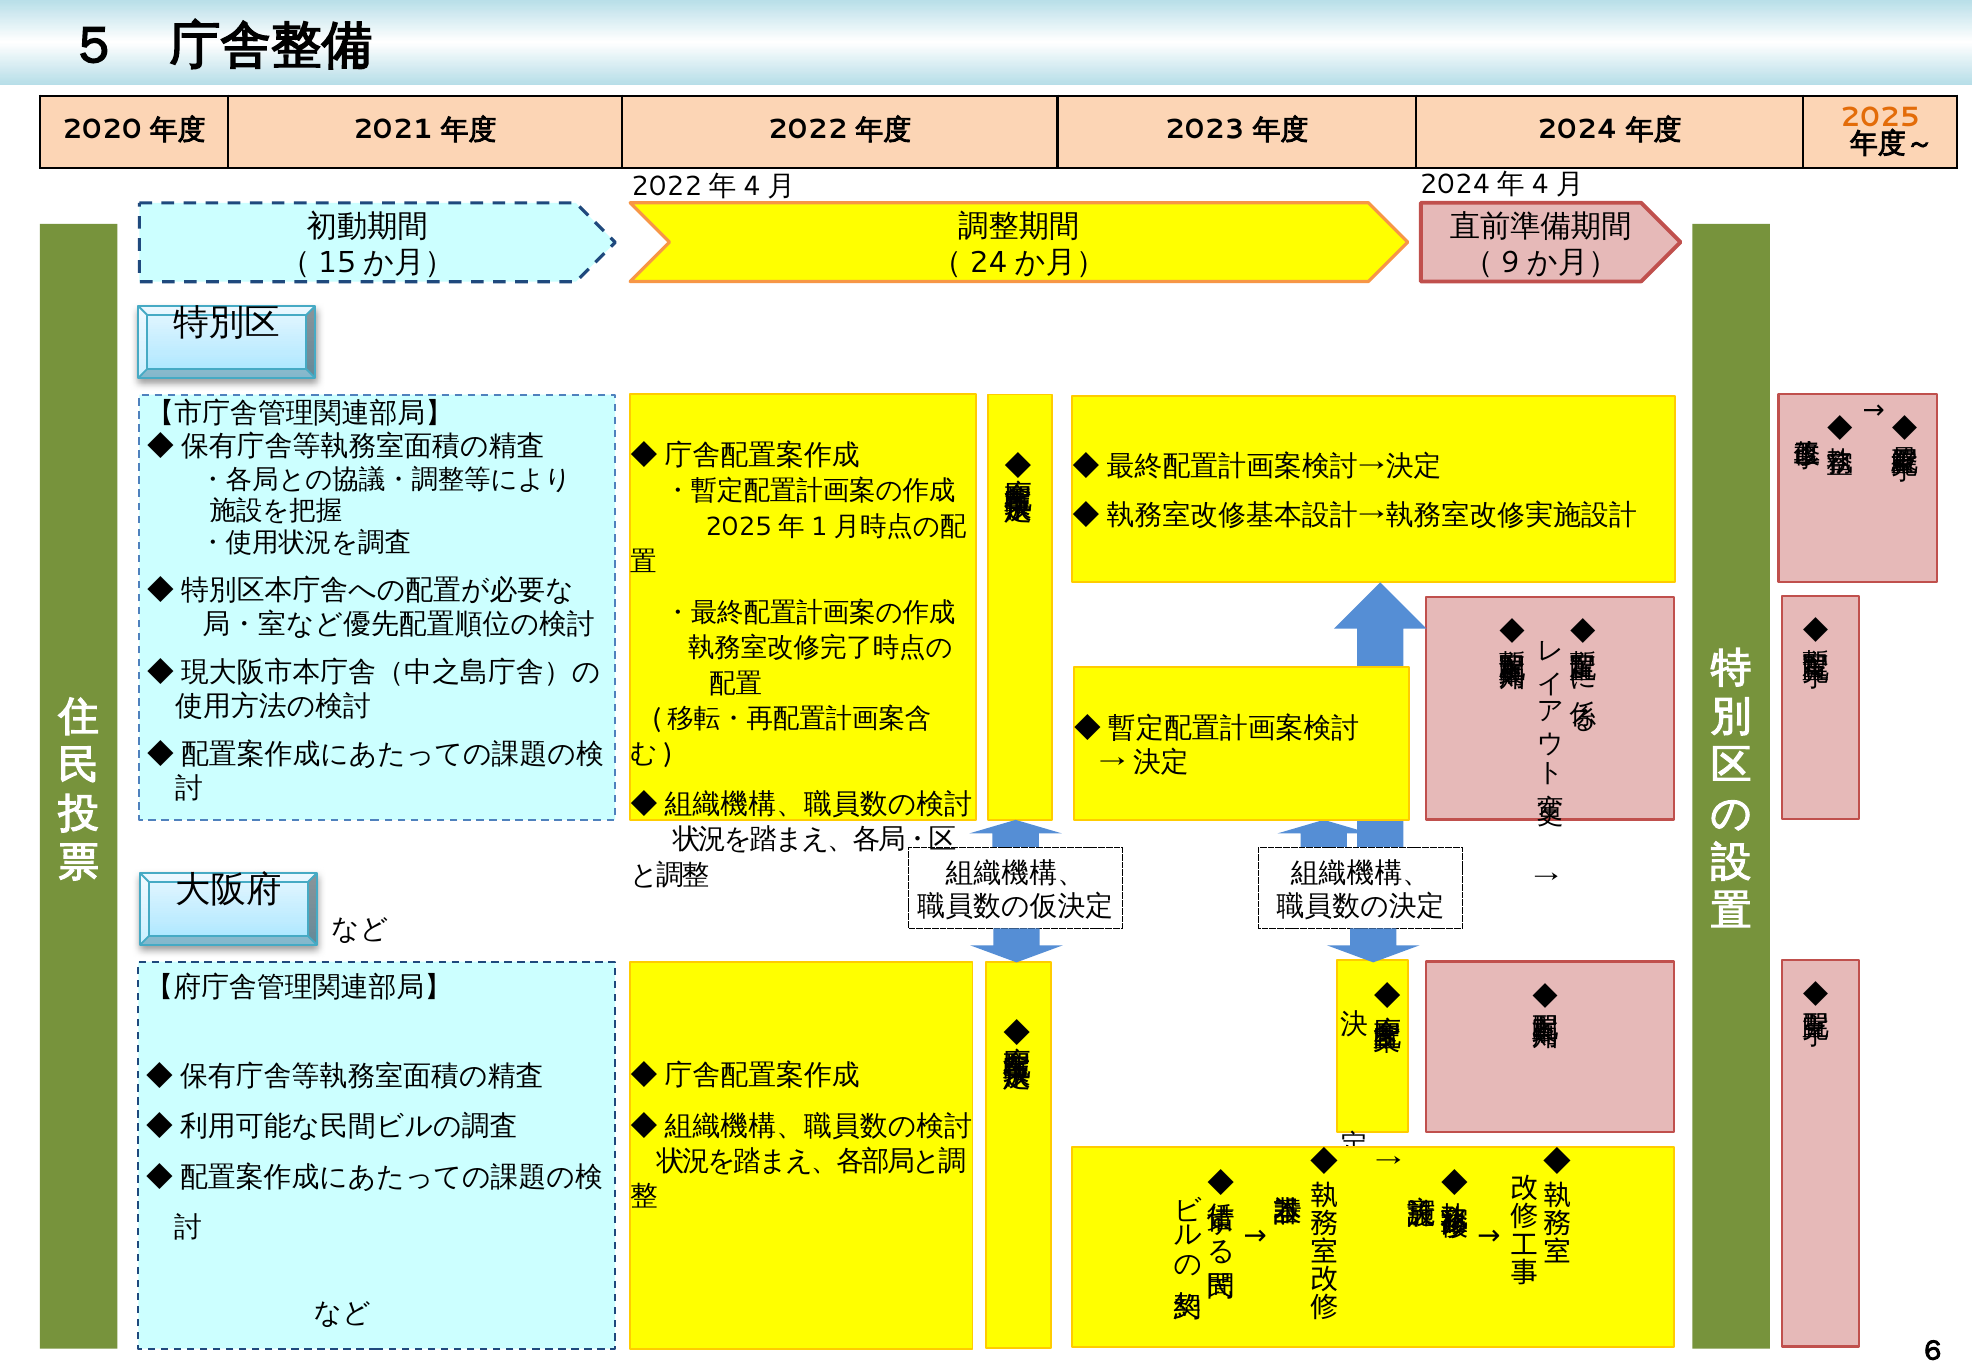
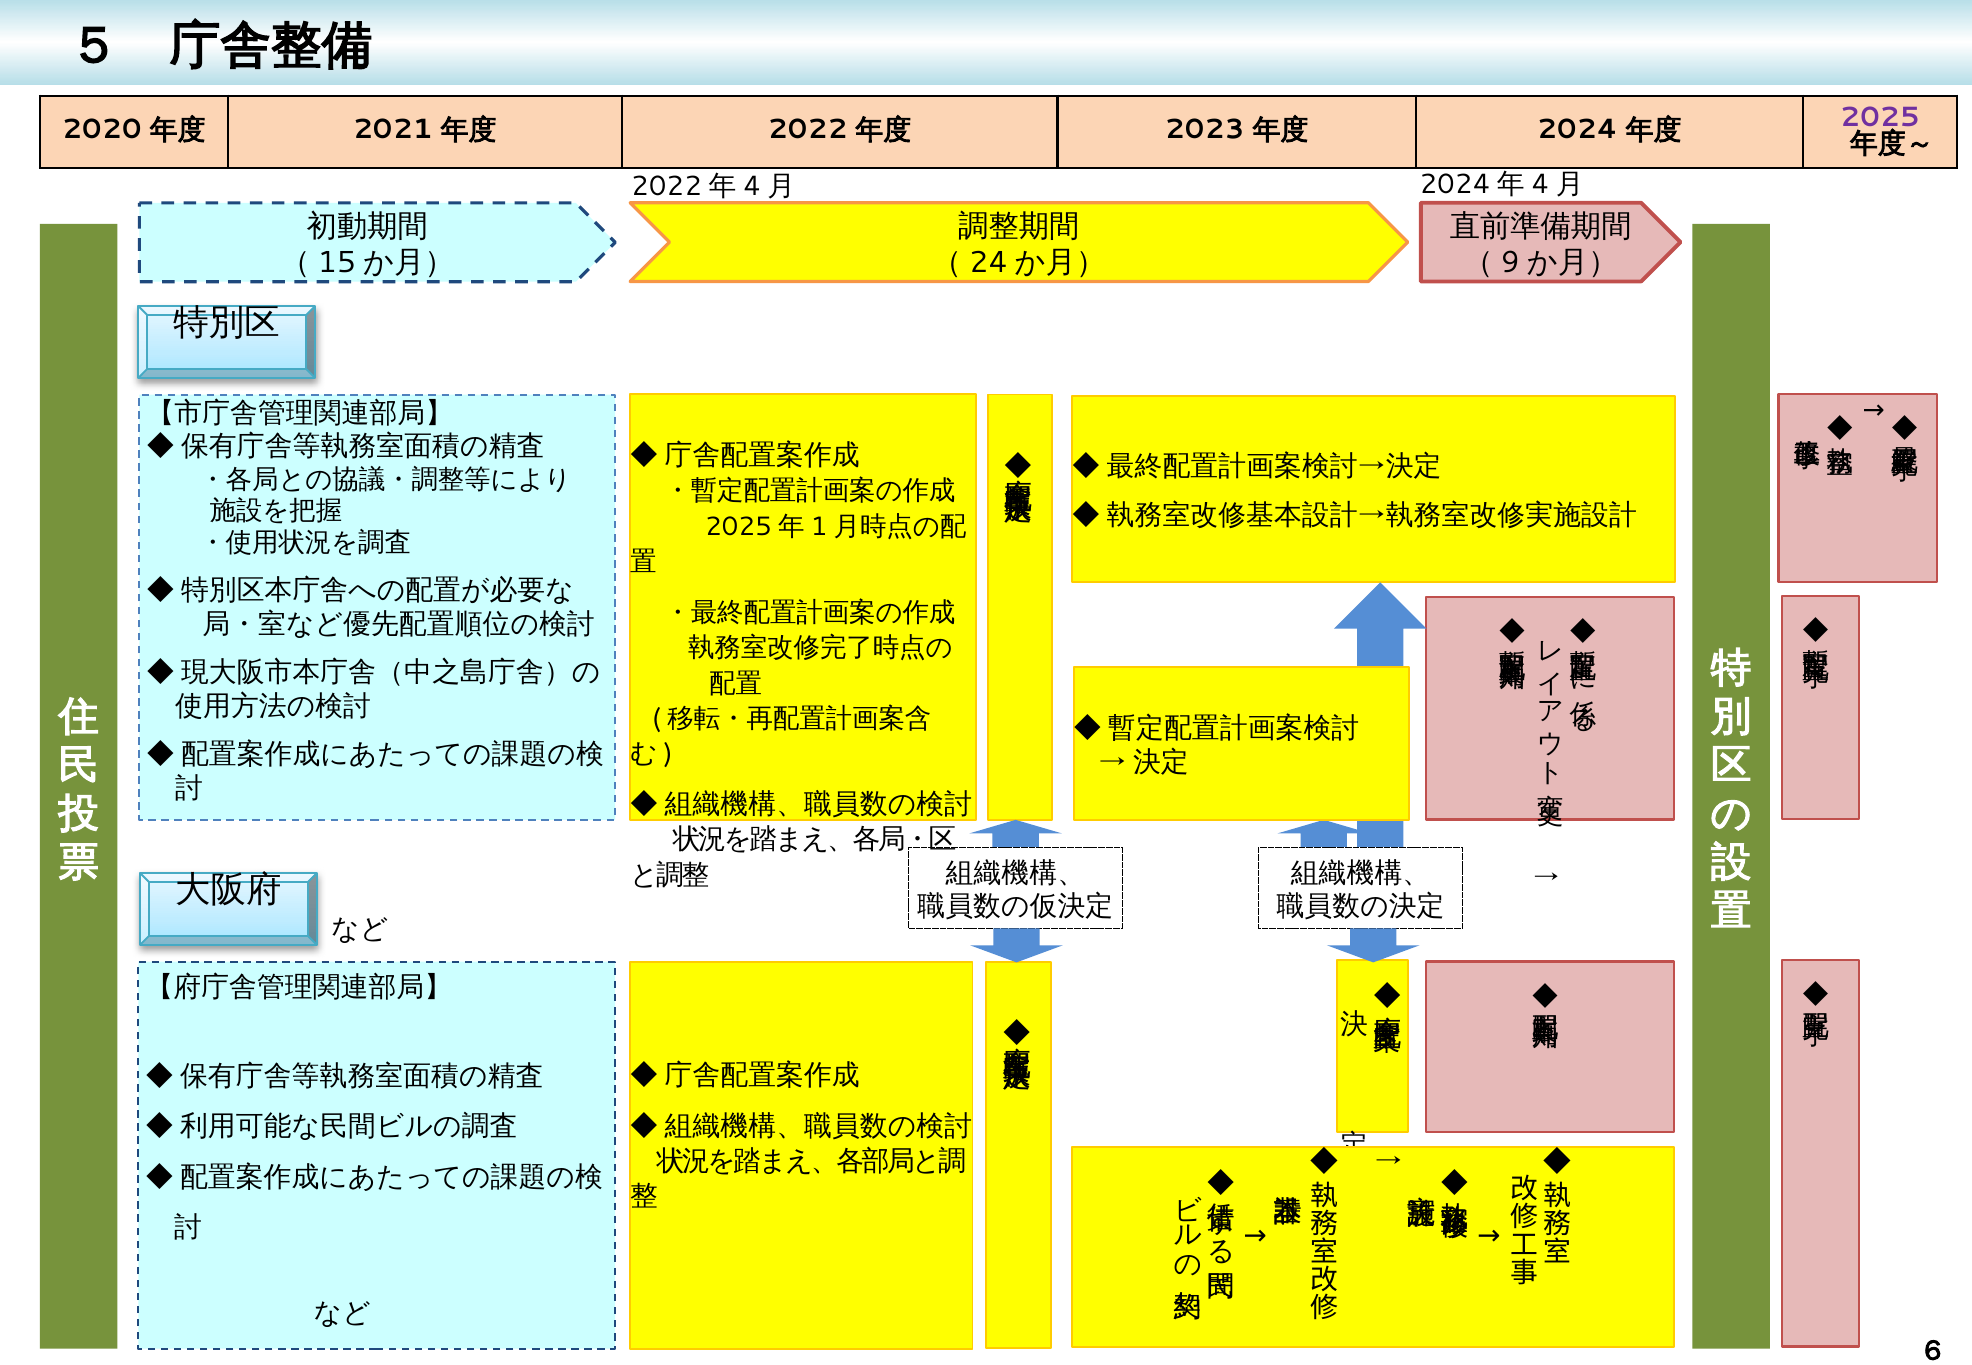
2025 colour: orange -> purple
